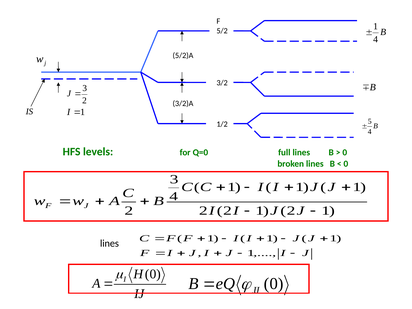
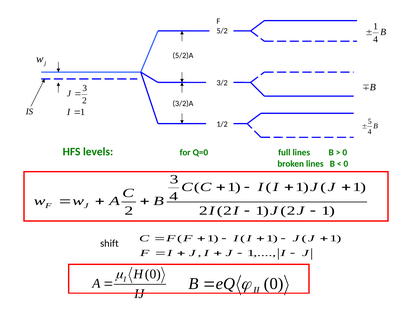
lines at (109, 244): lines -> shift
